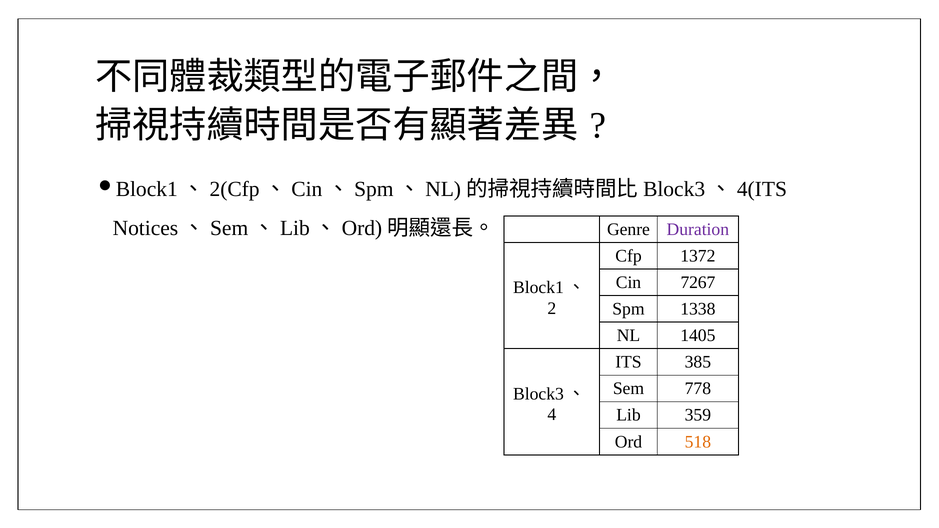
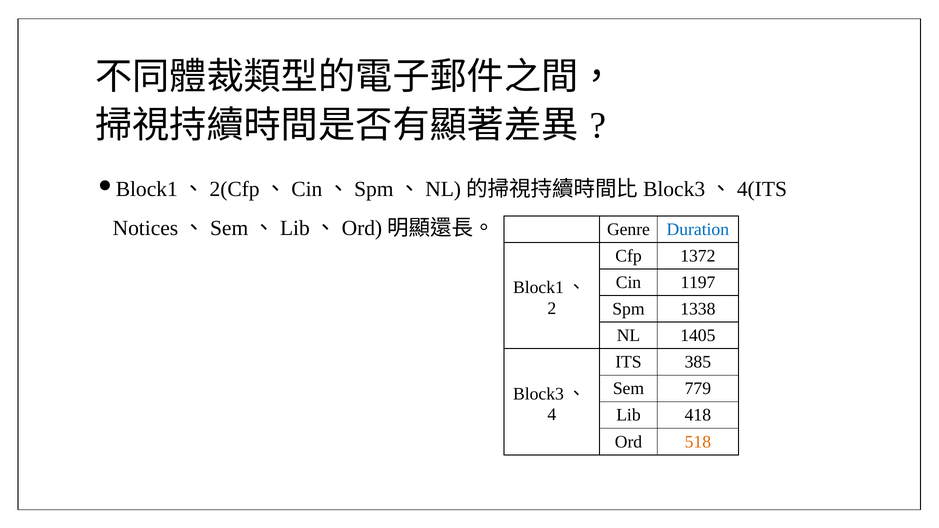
Duration colour: purple -> blue
7267: 7267 -> 1197
778: 778 -> 779
359: 359 -> 418
